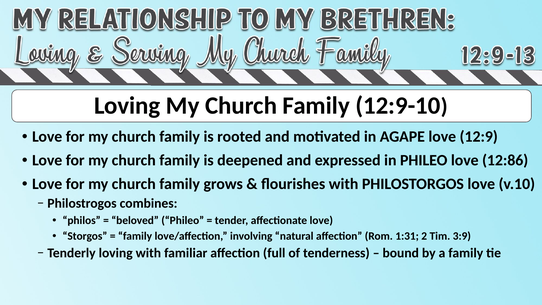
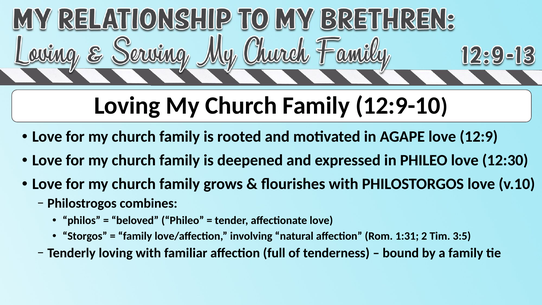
12:86: 12:86 -> 12:30
3:9: 3:9 -> 3:5
